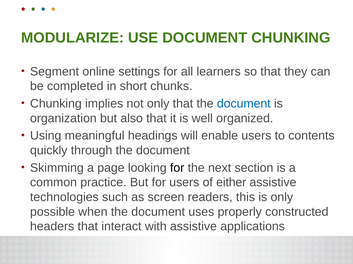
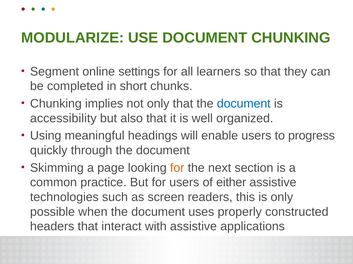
organization: organization -> accessibility
contents: contents -> progress
for at (177, 168) colour: black -> orange
